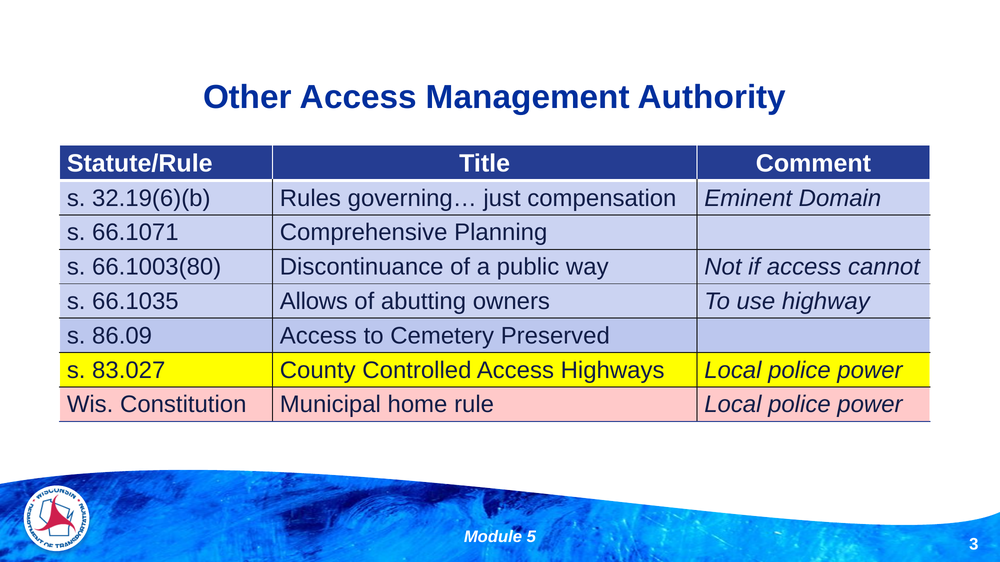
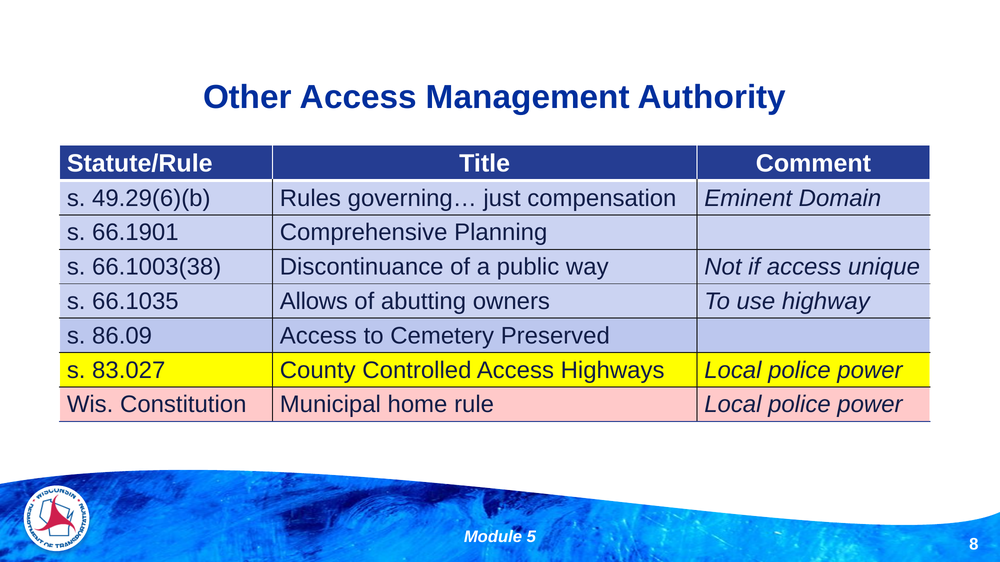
32.19(6)(b: 32.19(6)(b -> 49.29(6)(b
66.1071: 66.1071 -> 66.1901
66.1003(80: 66.1003(80 -> 66.1003(38
cannot: cannot -> unique
3: 3 -> 8
